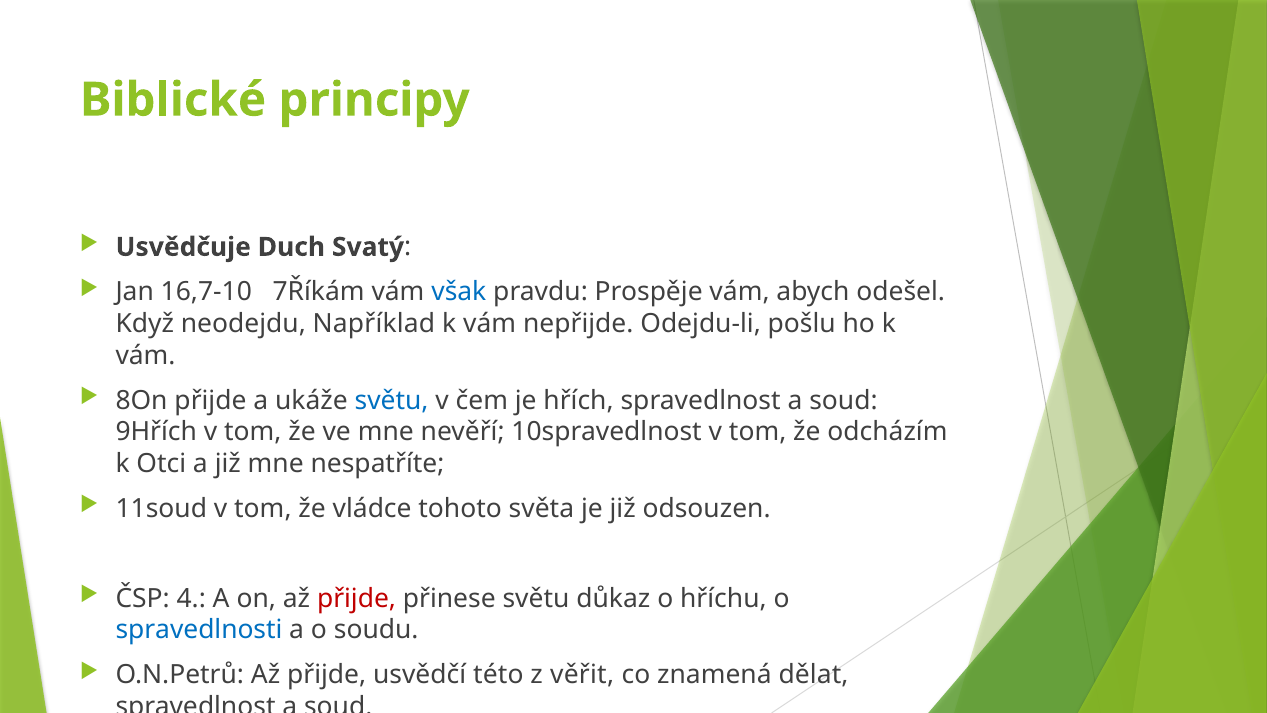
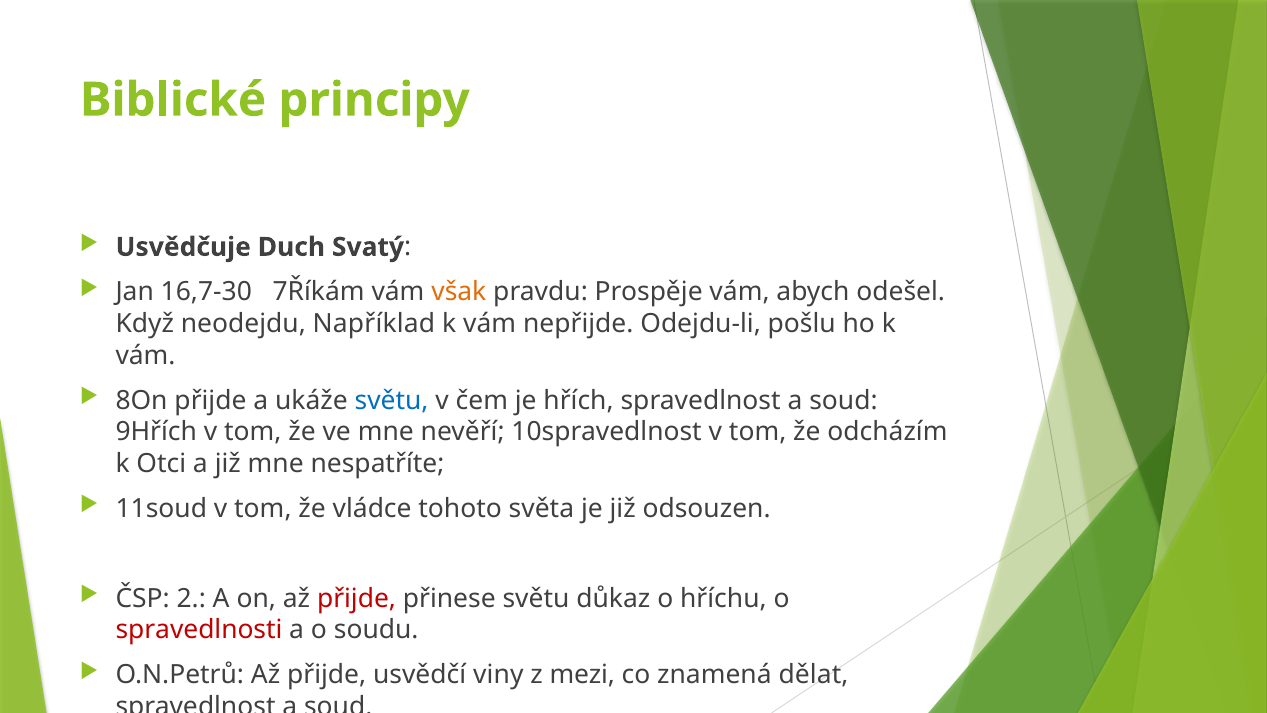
16,7-10: 16,7-10 -> 16,7-30
však colour: blue -> orange
4: 4 -> 2
spravedlnosti colour: blue -> red
této: této -> viny
věřit: věřit -> mezi
